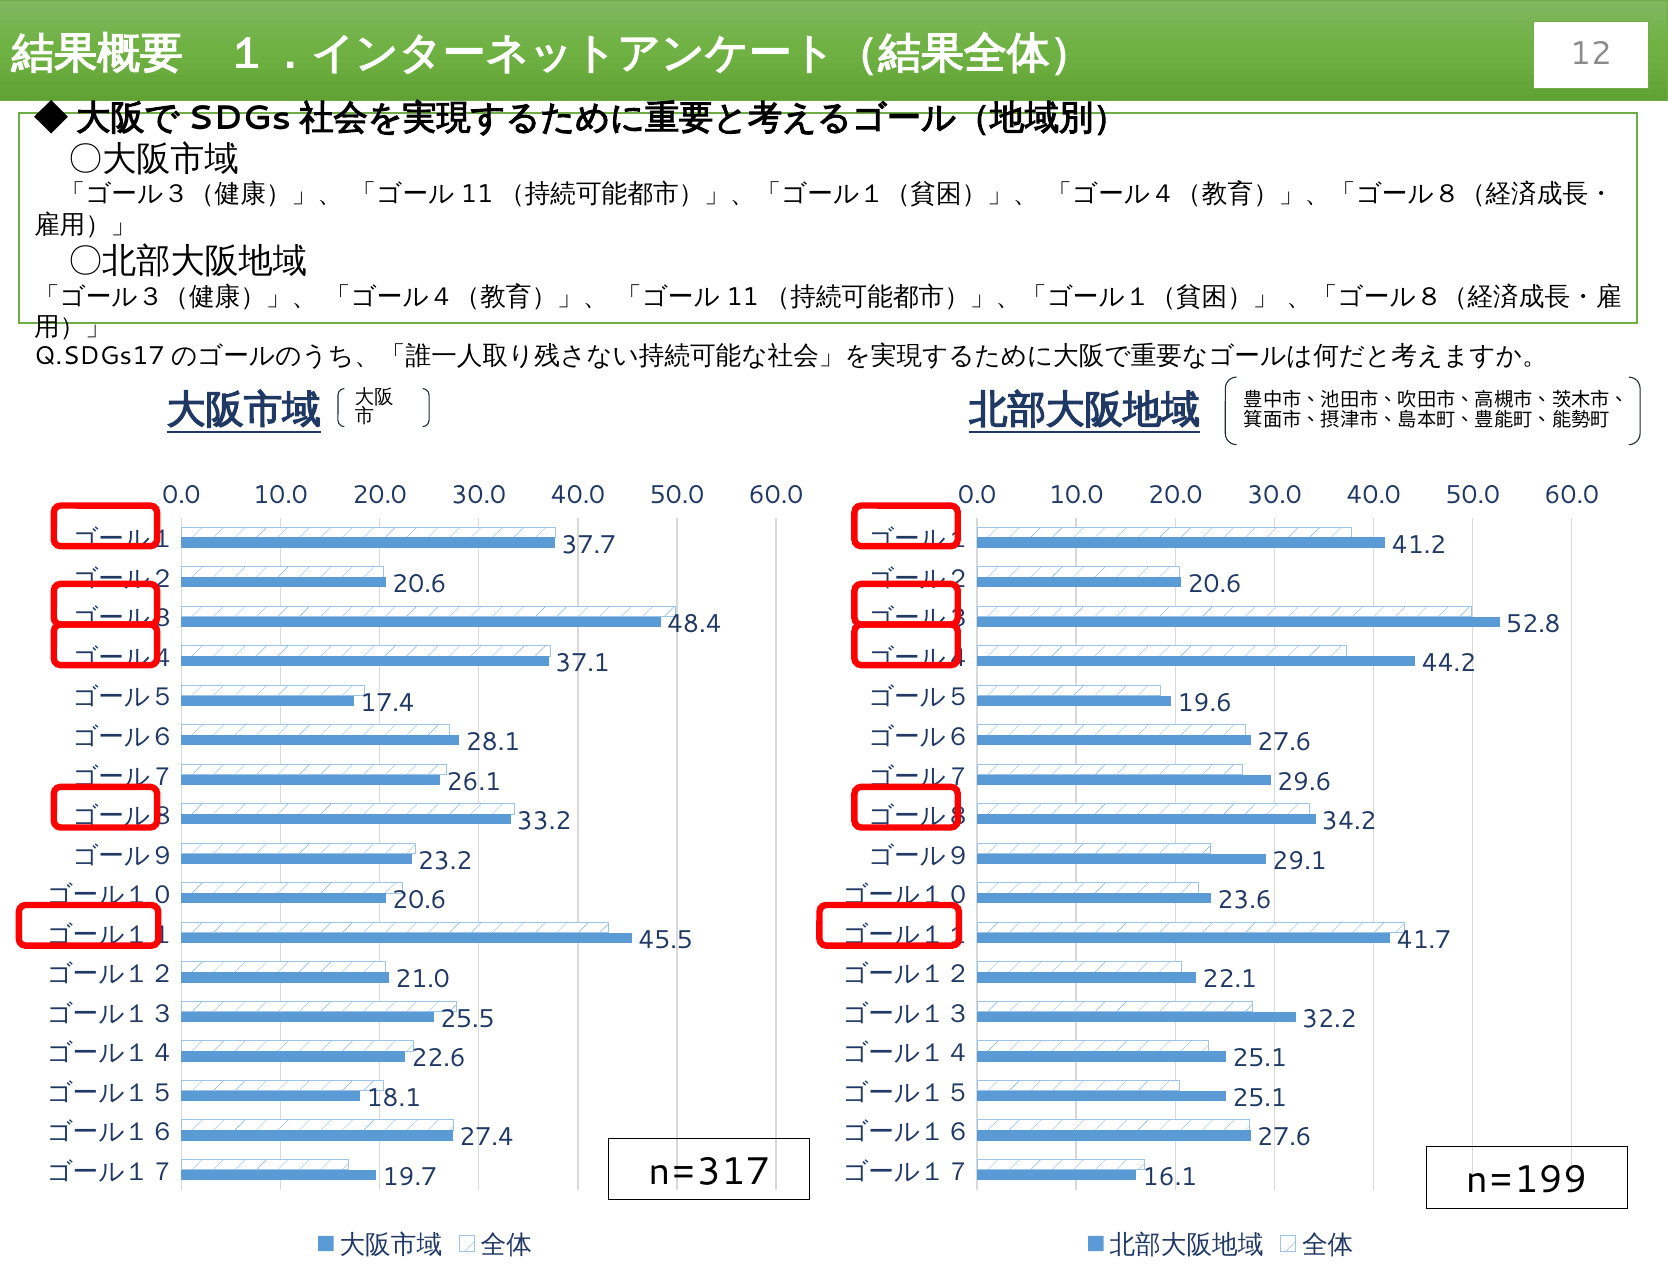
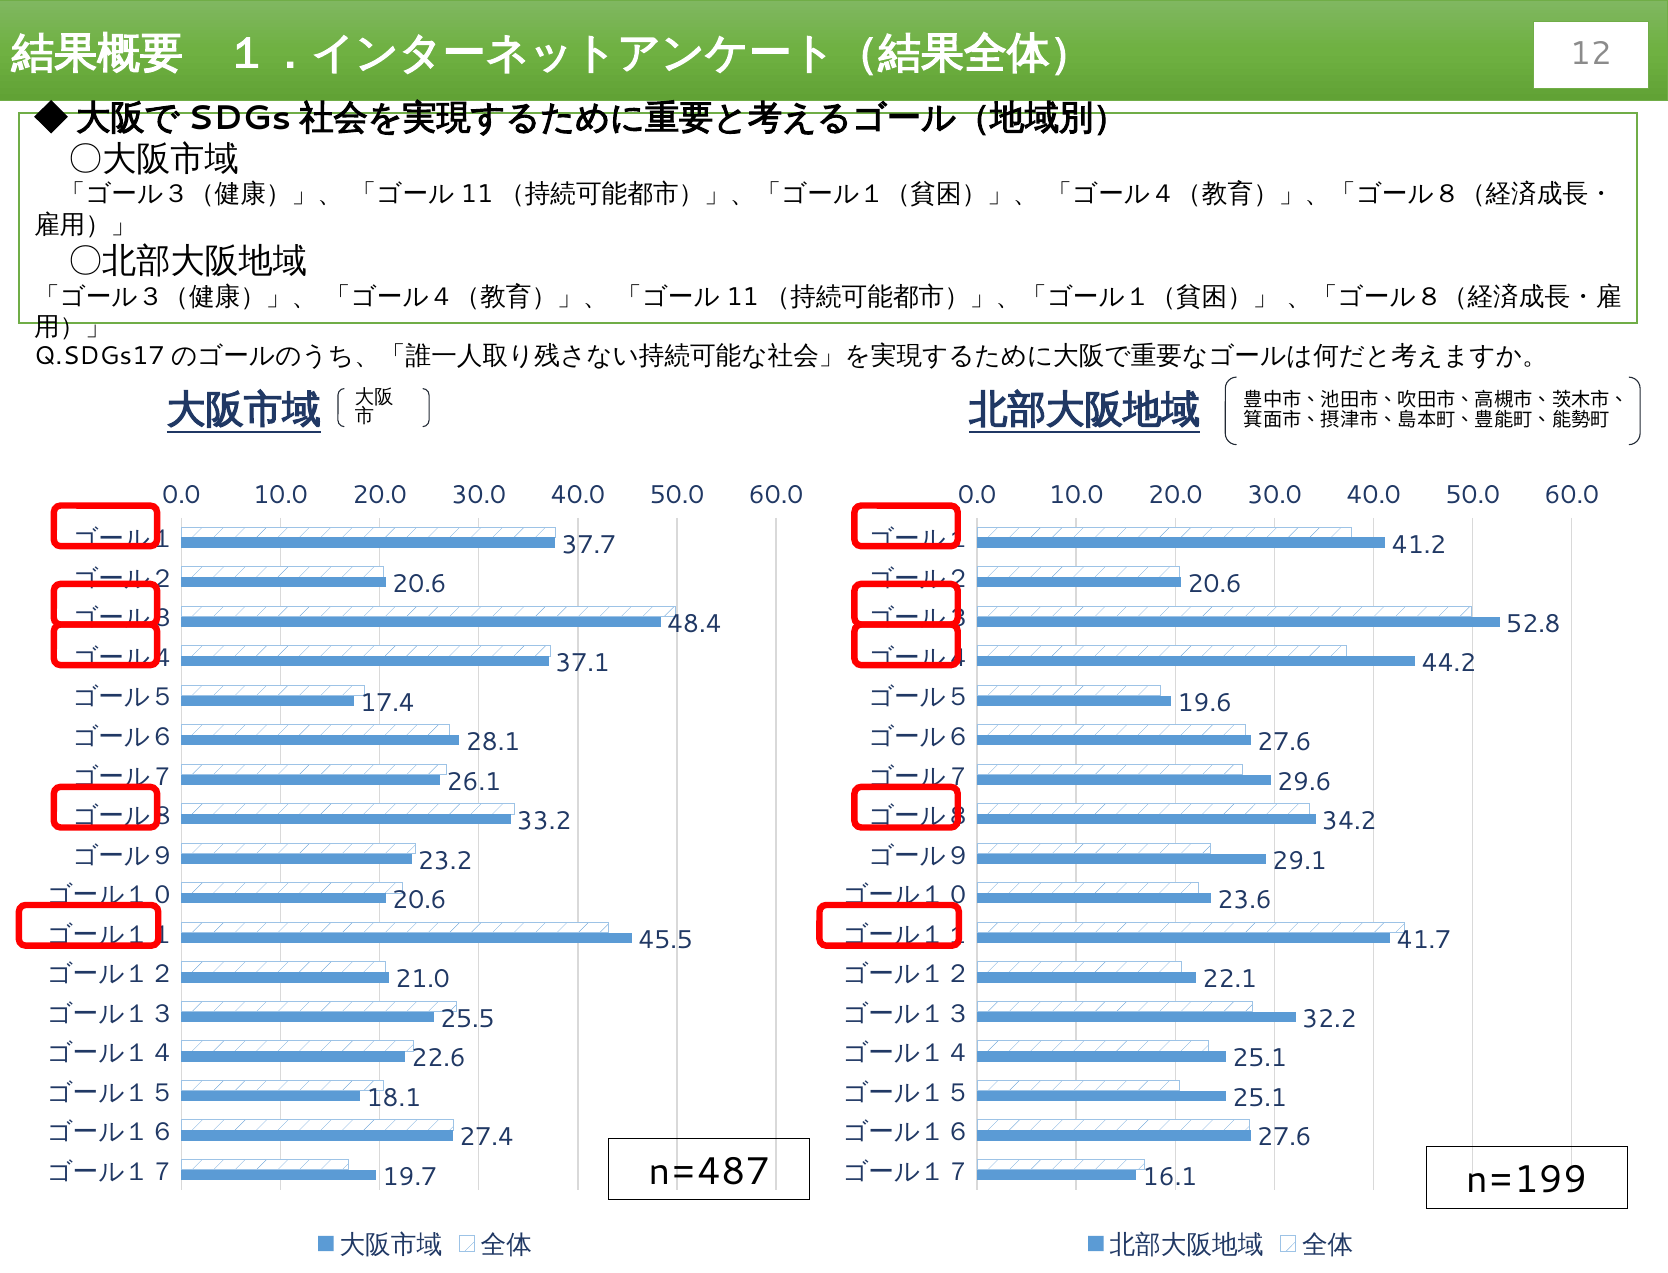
n=317: n=317 -> n=487
